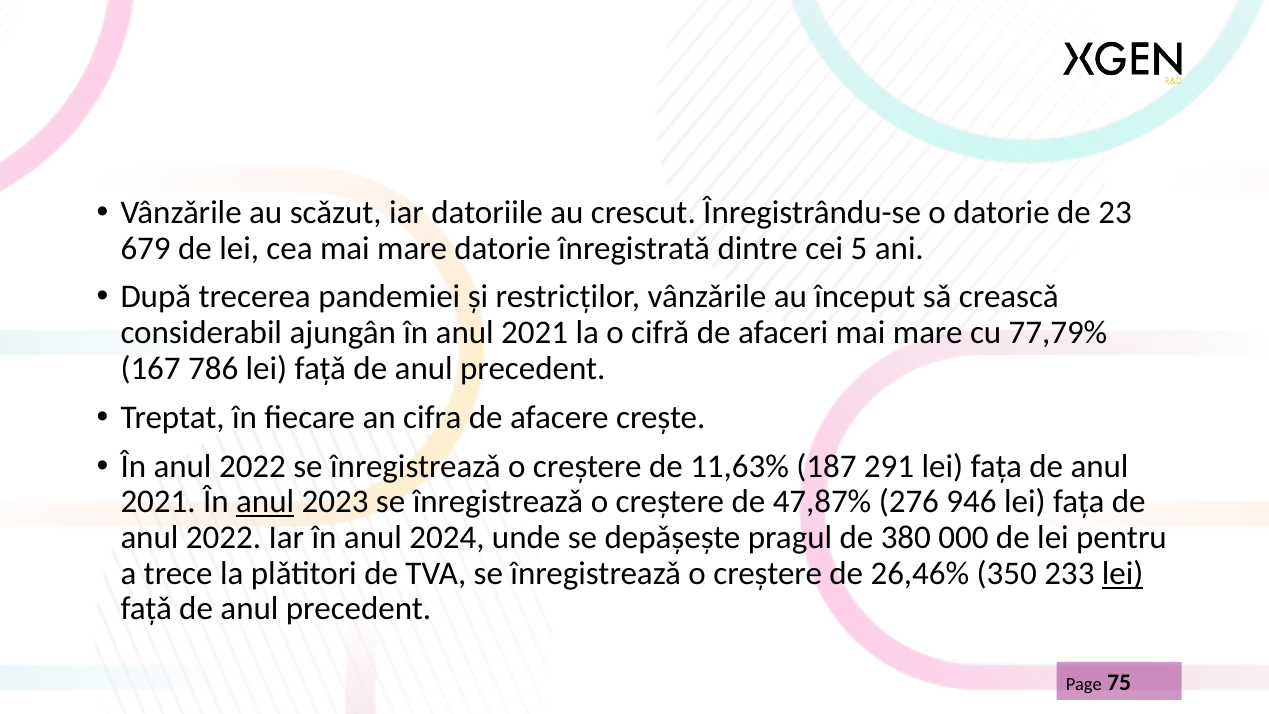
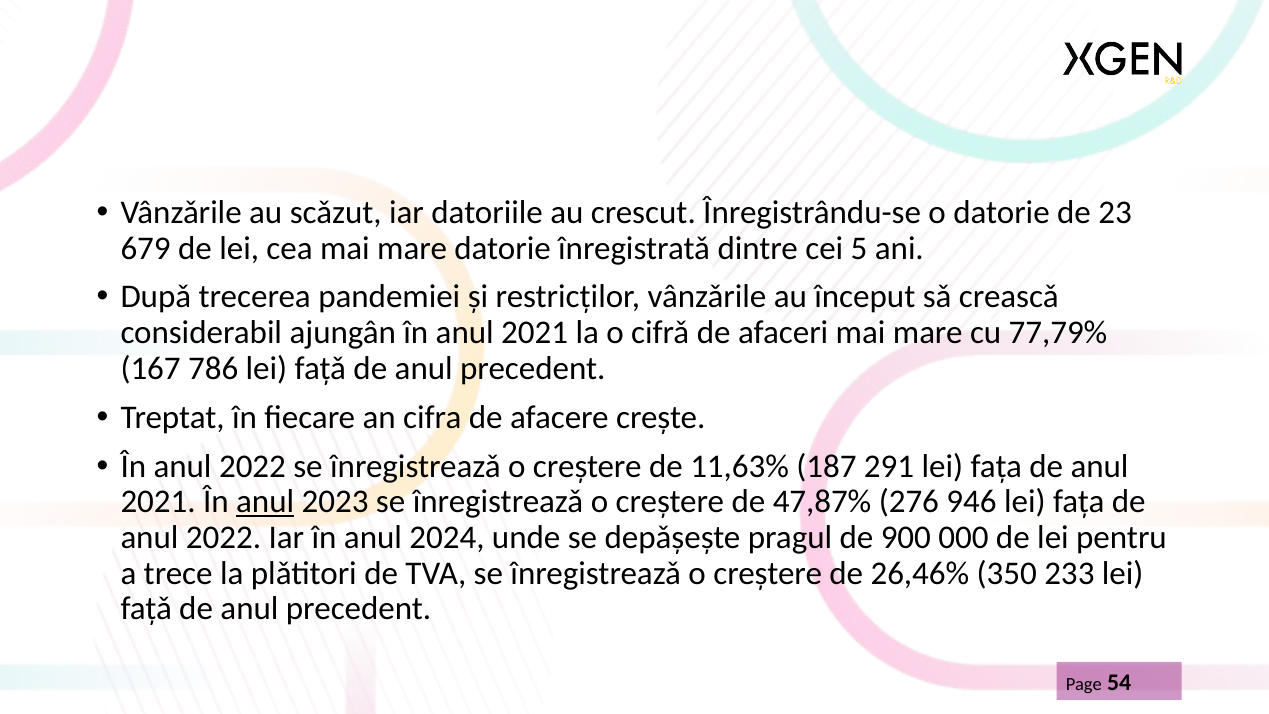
380: 380 -> 900
lei at (1123, 573) underline: present -> none
75: 75 -> 54
